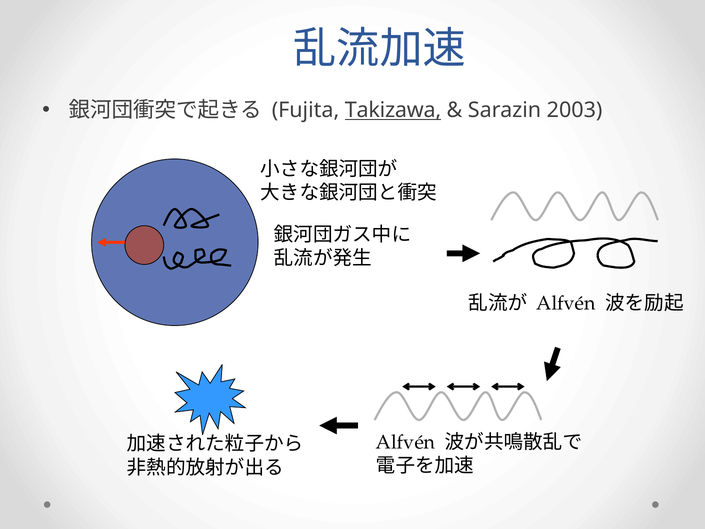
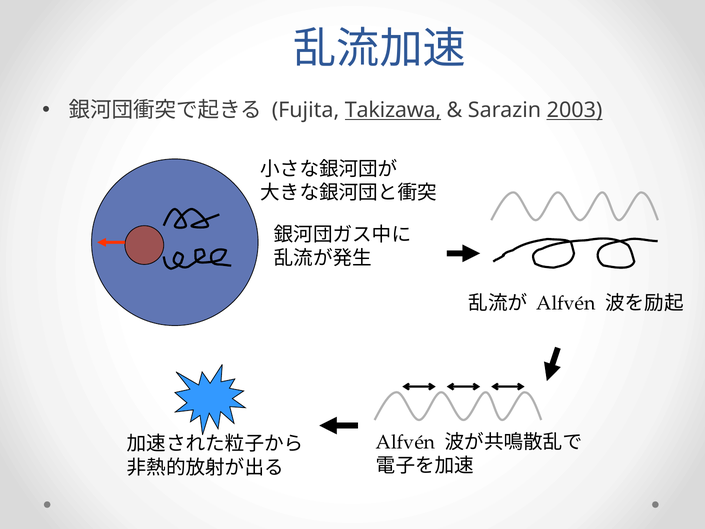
2003 underline: none -> present
